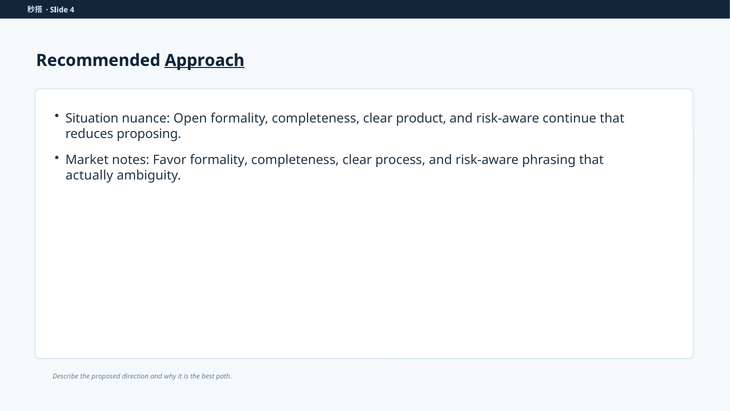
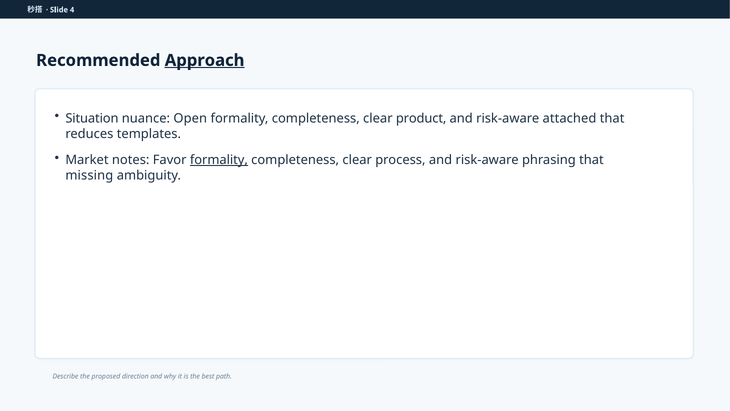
continue: continue -> attached
proposing: proposing -> templates
formality at (219, 160) underline: none -> present
actually: actually -> missing
